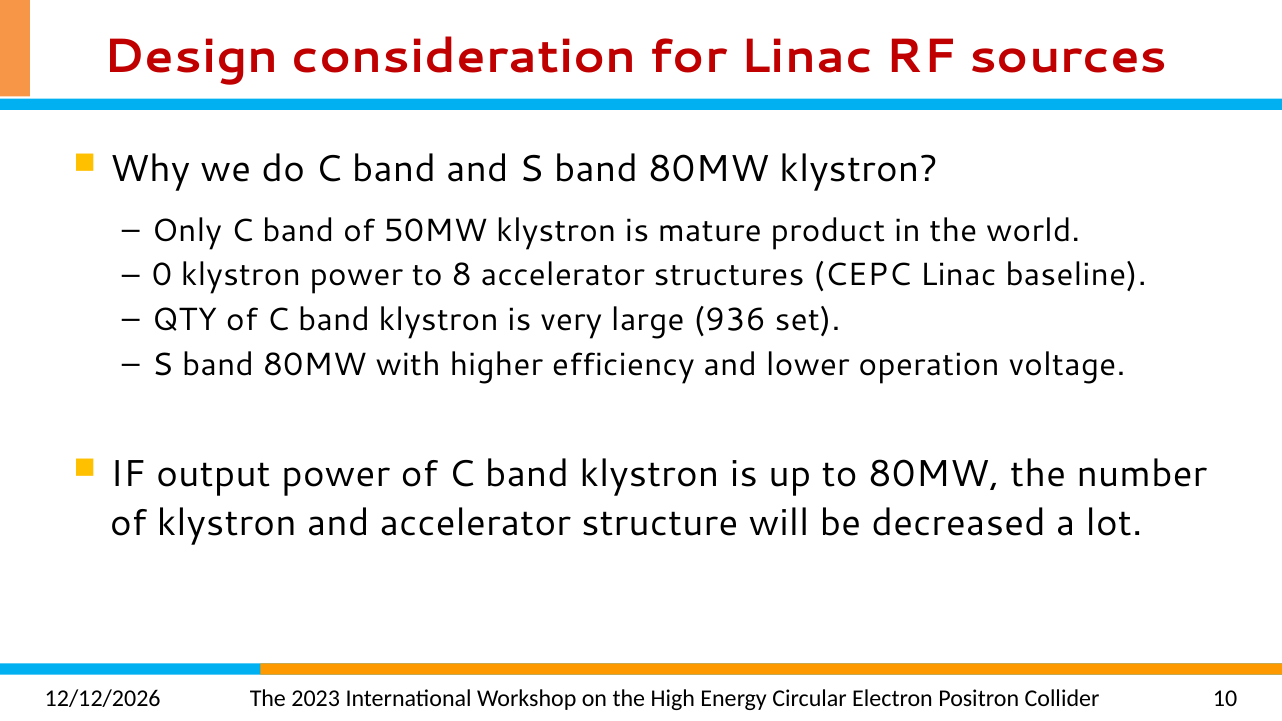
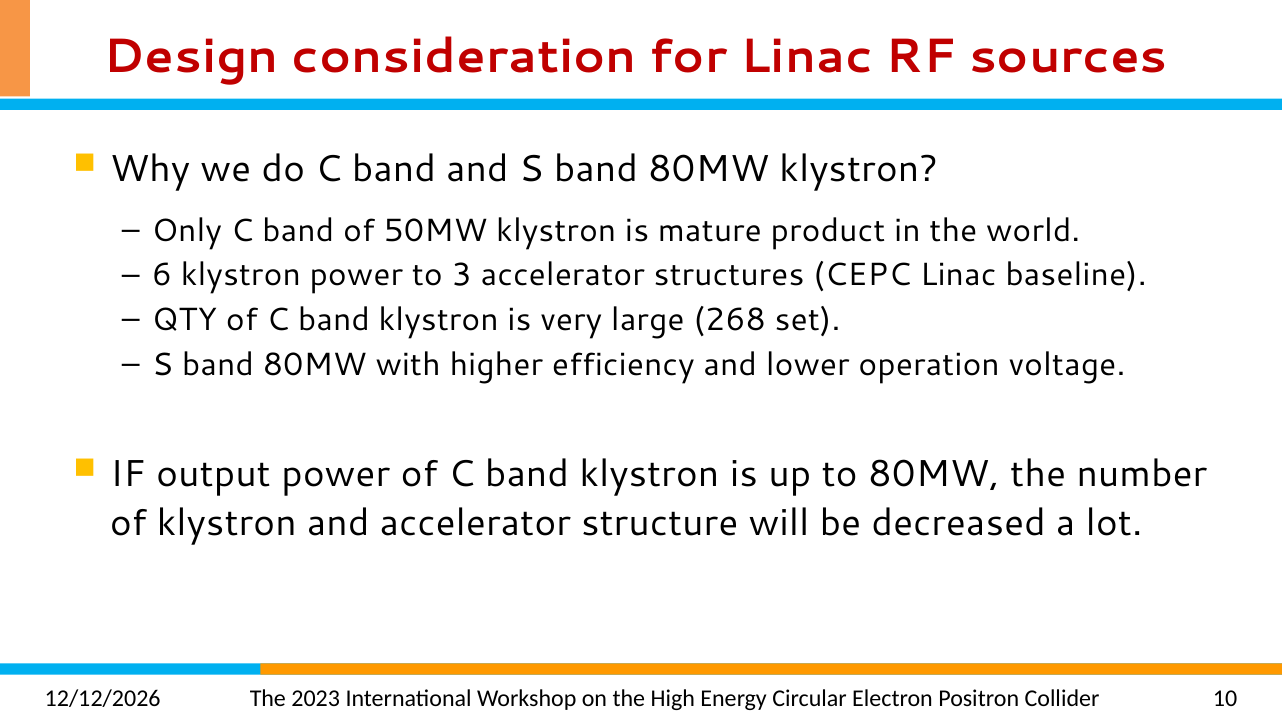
0: 0 -> 6
8: 8 -> 3
936: 936 -> 268
